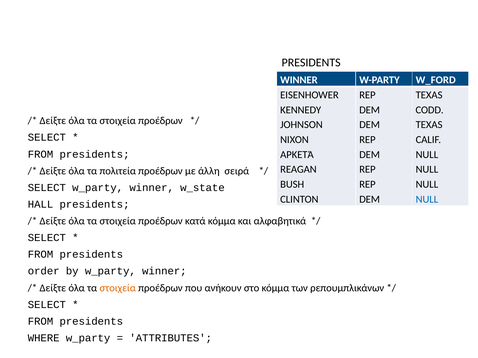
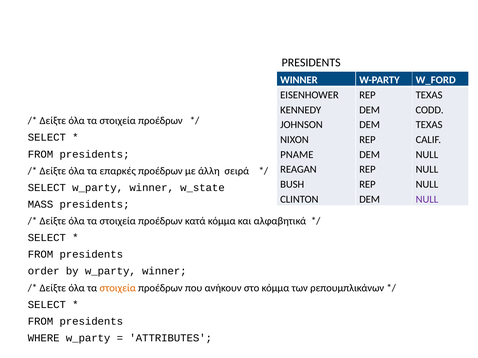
ΑΡΚΕΤΆ: ΑΡΚΕΤΆ -> PNAME
πολιτεία: πολιτεία -> επαρκές
NULL at (427, 200) colour: blue -> purple
HALL: HALL -> MASS
